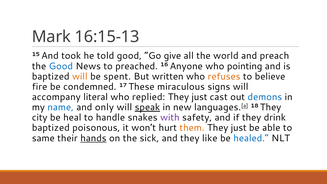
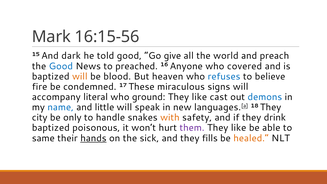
16:15-13: 16:15-13 -> 16:15-56
took: took -> dark
pointing: pointing -> covered
spent: spent -> blood
written: written -> heaven
refuses colour: orange -> blue
replied: replied -> ground
just at (199, 97): just -> like
only: only -> little
speak underline: present -> none
heal: heal -> only
with colour: purple -> orange
them colour: orange -> purple
just at (239, 128): just -> like
like: like -> fills
healed colour: blue -> orange
